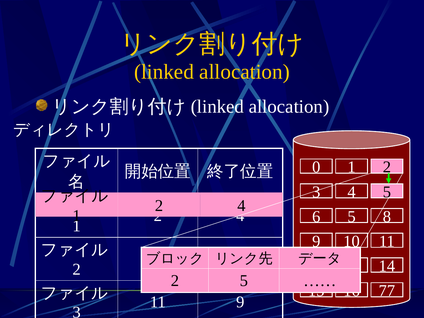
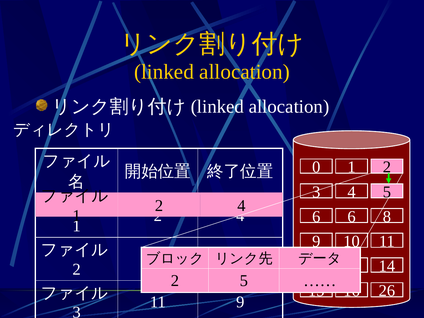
6 5: 5 -> 6
77: 77 -> 26
